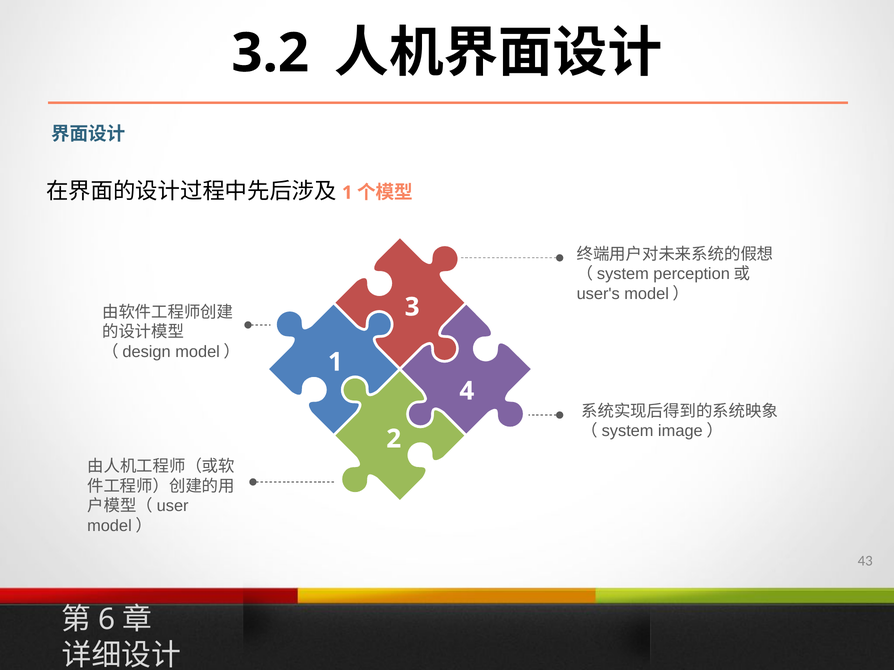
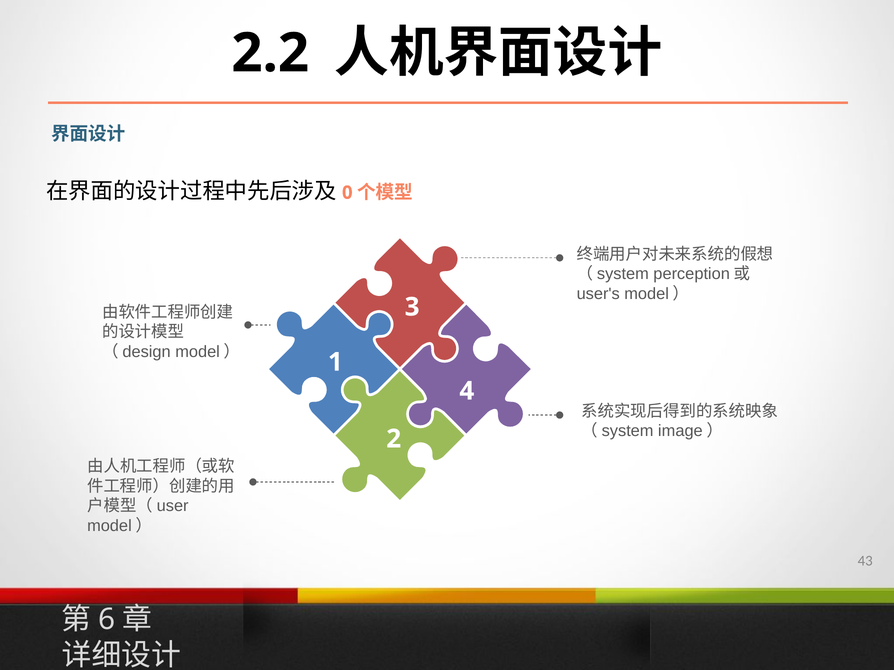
3.2: 3.2 -> 2.2
1 at (347, 193): 1 -> 0
